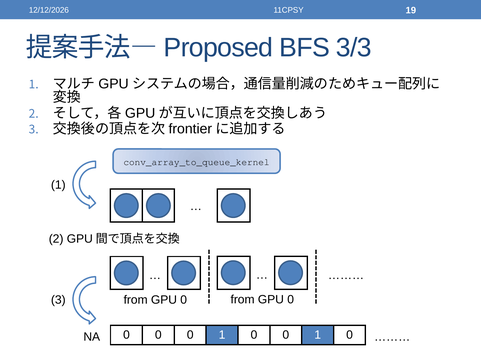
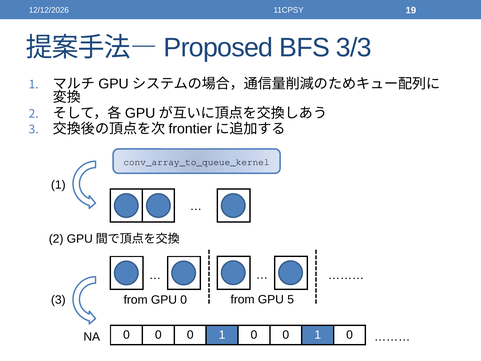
0 at (291, 299): 0 -> 5
